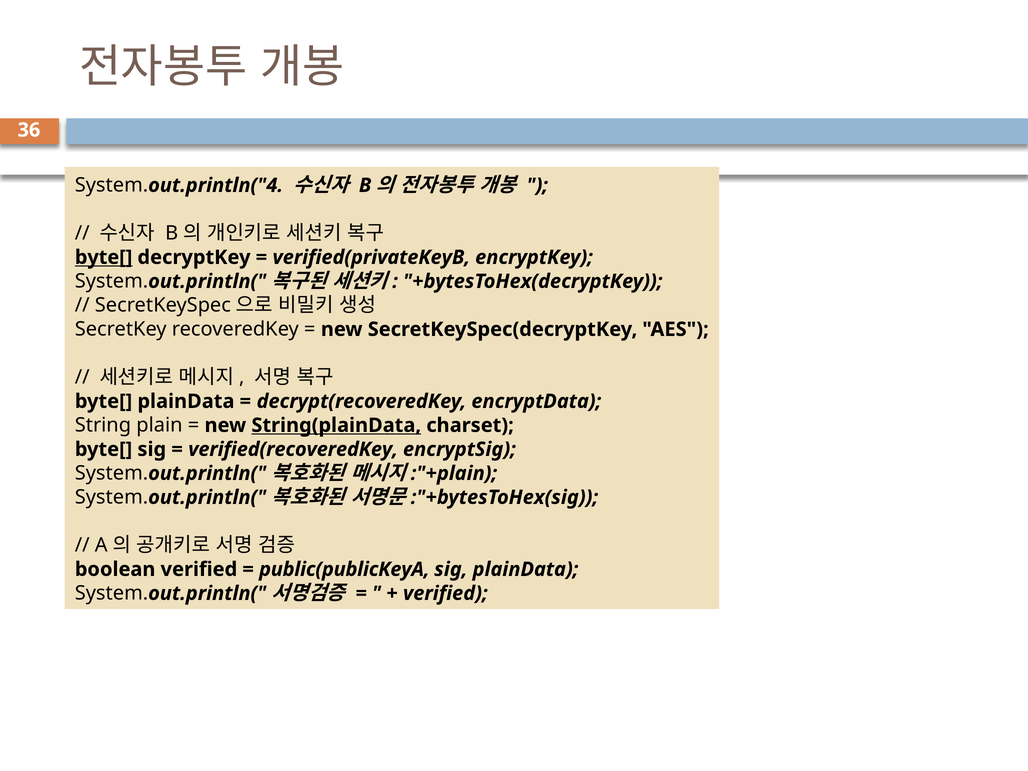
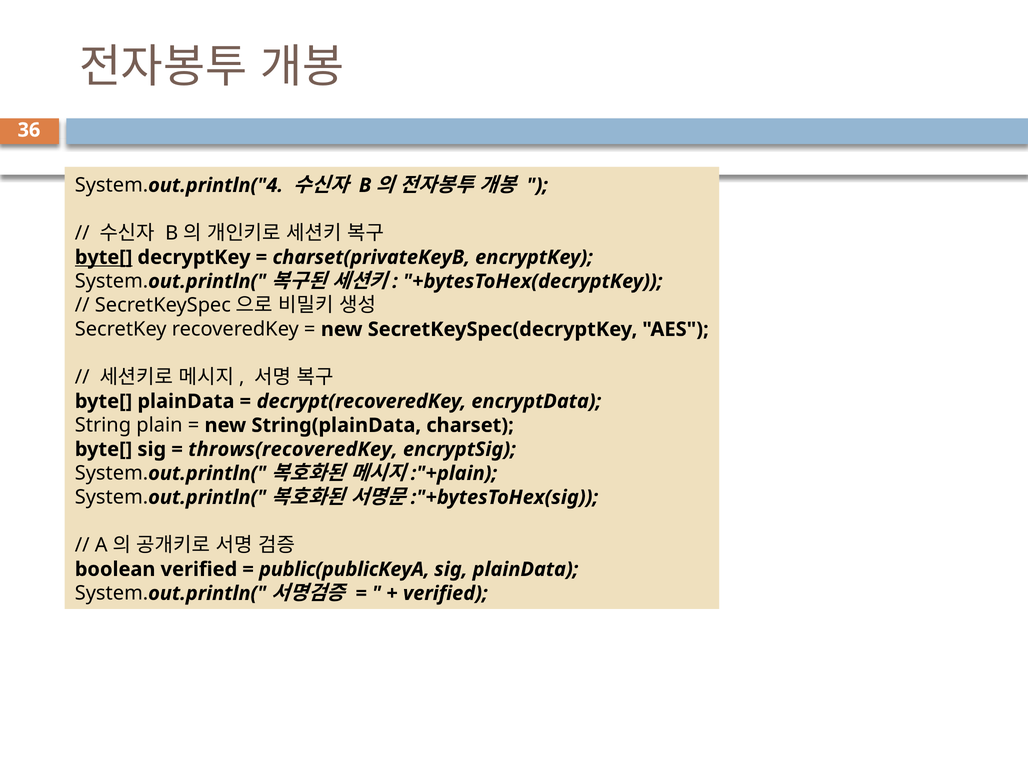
verified(privateKeyB: verified(privateKeyB -> charset(privateKeyB
String(plainData underline: present -> none
verified(recoveredKey: verified(recoveredKey -> throws(recoveredKey
